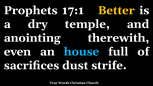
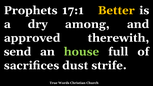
temple: temple -> among
anointing: anointing -> approved
even: even -> send
house colour: light blue -> light green
